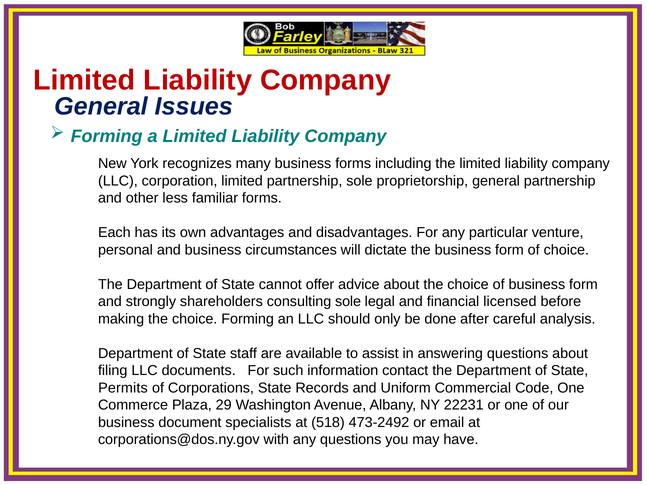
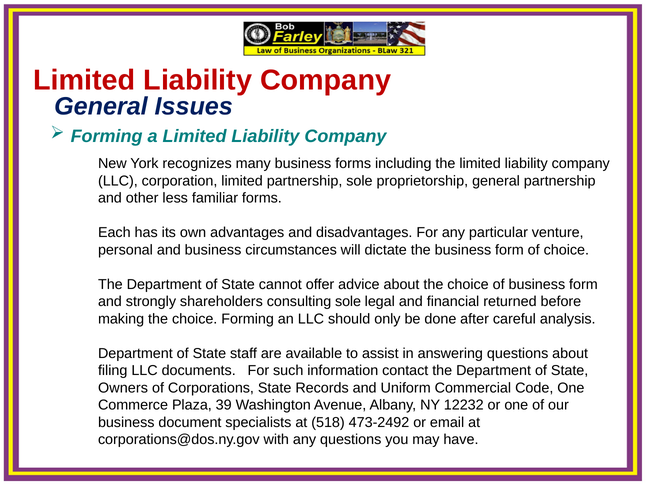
licensed: licensed -> returned
Permits: Permits -> Owners
29: 29 -> 39
22231: 22231 -> 12232
